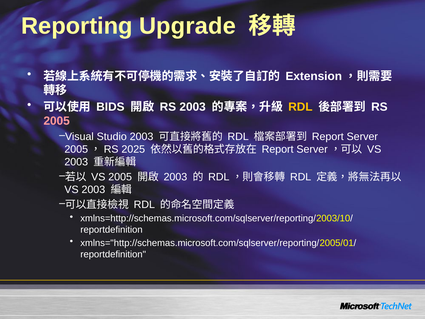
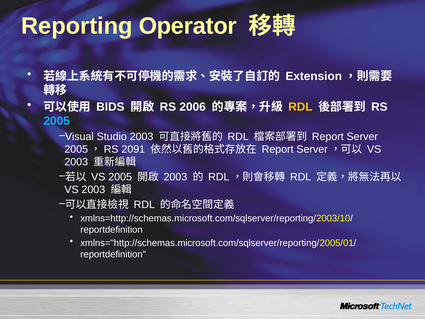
Upgrade: Upgrade -> Operator
RS 2003: 2003 -> 2006
2005 at (57, 121) colour: pink -> light blue
2025: 2025 -> 2091
